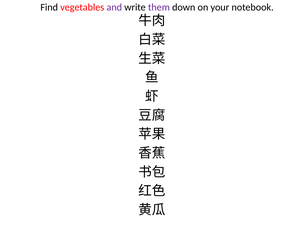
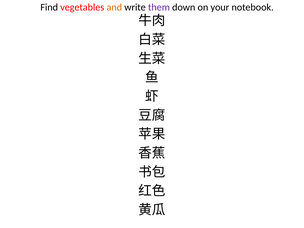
and colour: purple -> orange
